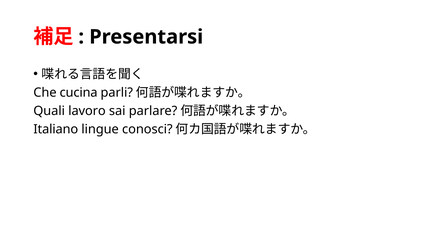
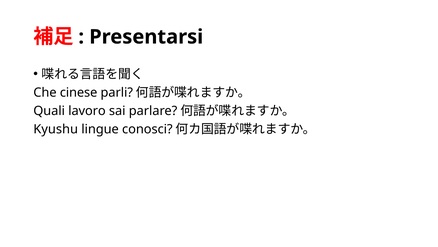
cucina: cucina -> cinese
Italiano: Italiano -> Kyushu
